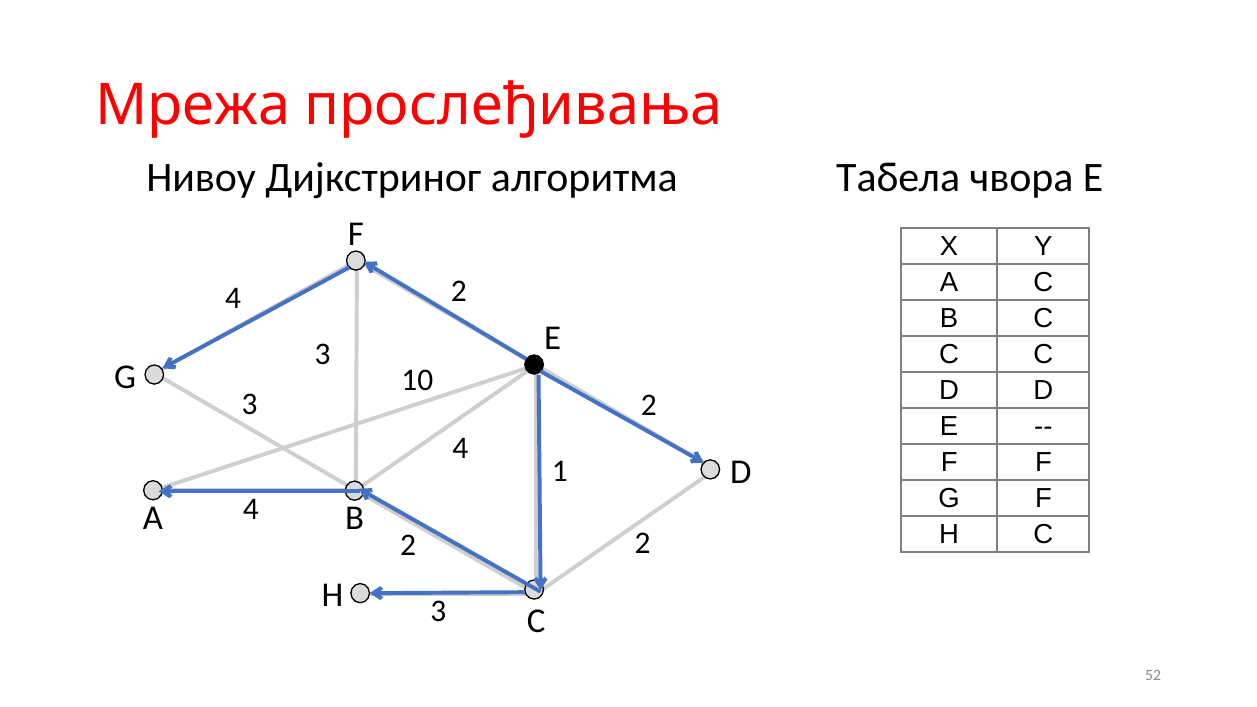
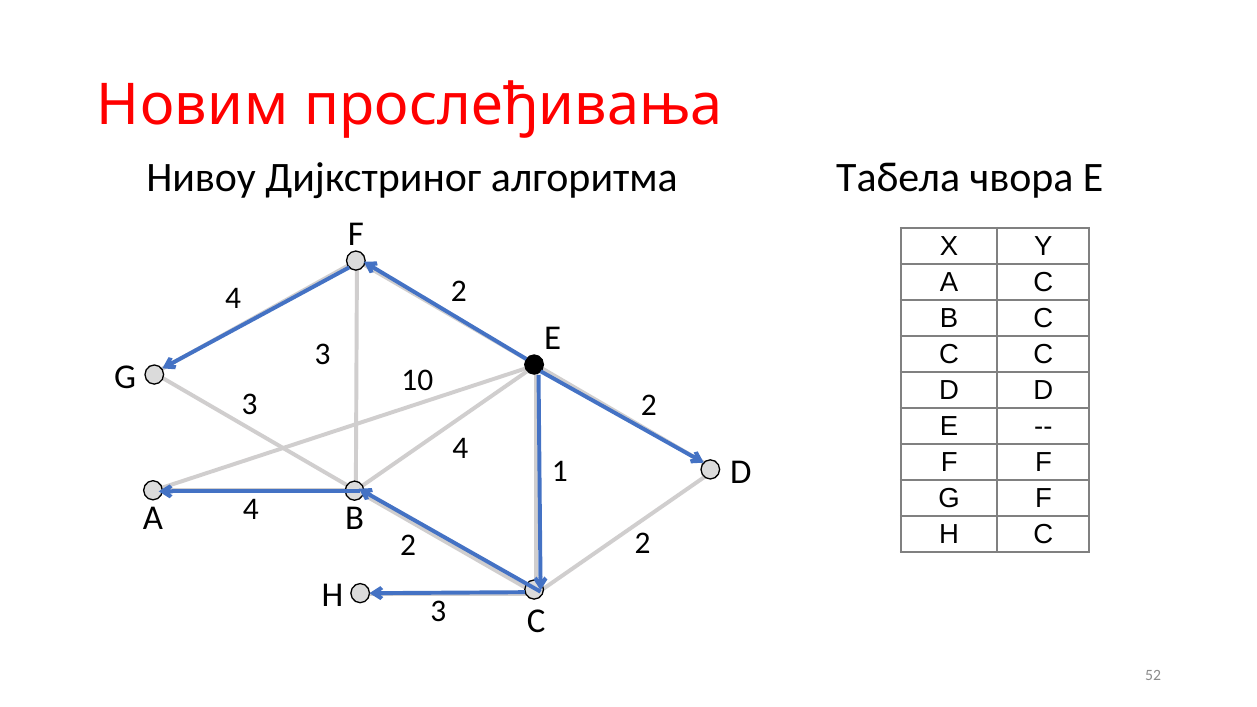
Мрежа: Мрежа -> Новим
